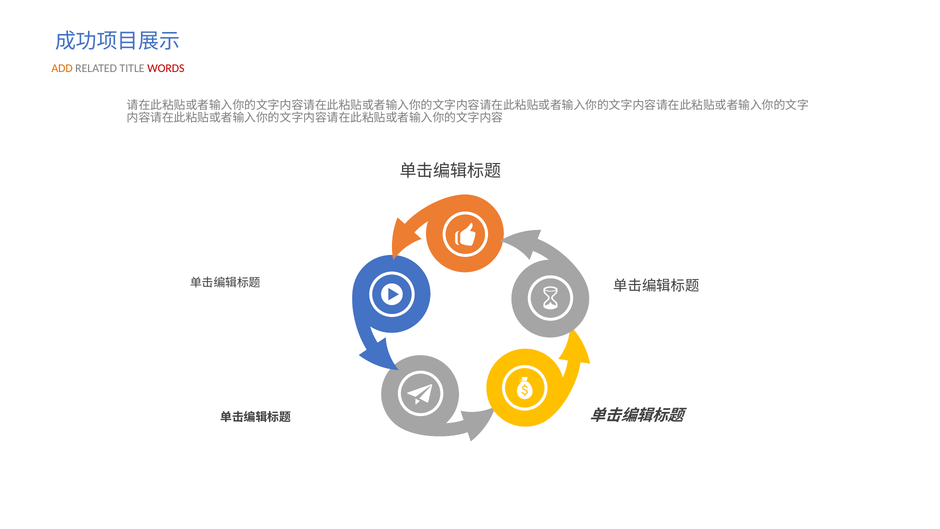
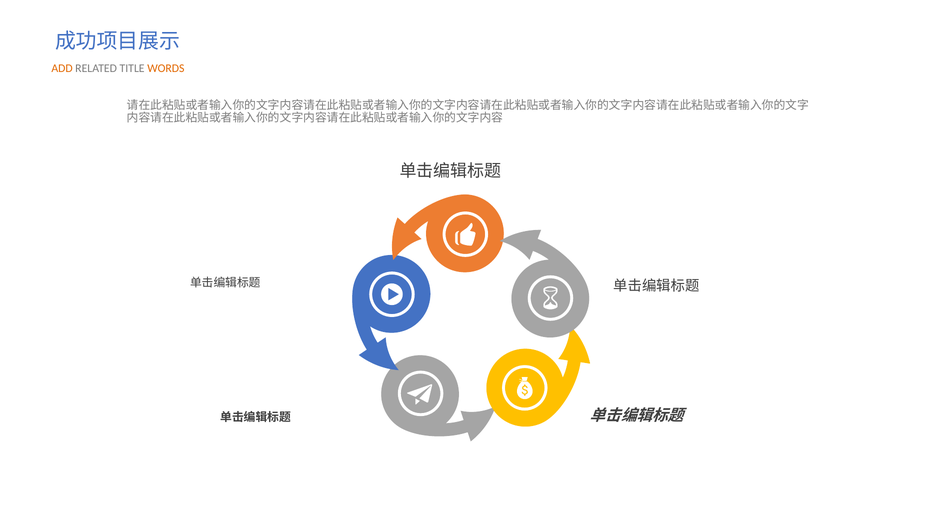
WORDS colour: red -> orange
